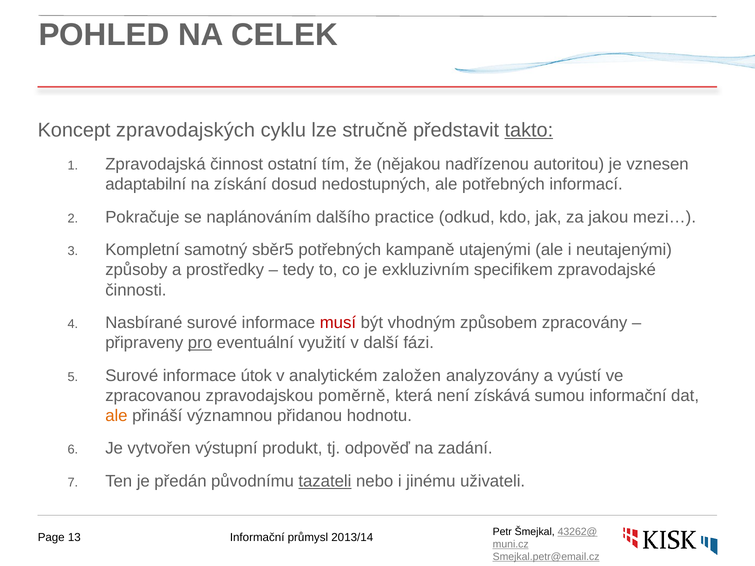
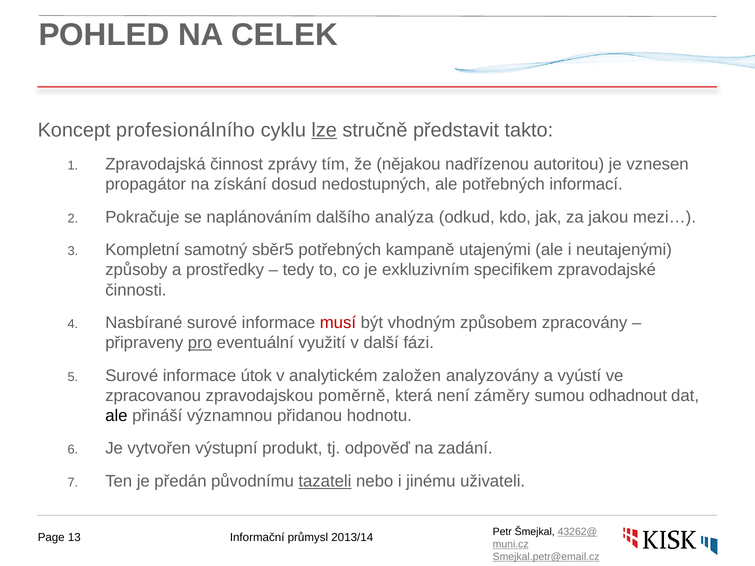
zpravodajských: zpravodajských -> profesionálního
lze underline: none -> present
takto underline: present -> none
ostatní: ostatní -> zprávy
adaptabilní: adaptabilní -> propagátor
practice: practice -> analýza
získává: získává -> záměry
sumou informační: informační -> odhadnout
ale at (116, 416) colour: orange -> black
